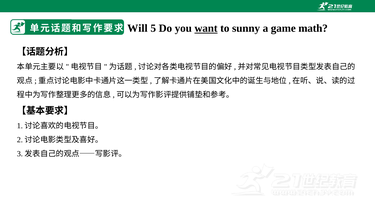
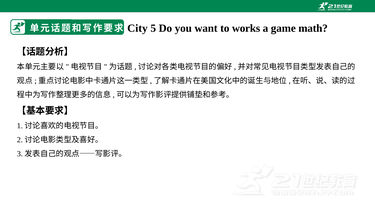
Will: Will -> City
want underline: present -> none
sunny: sunny -> works
